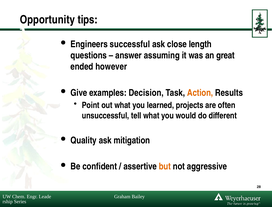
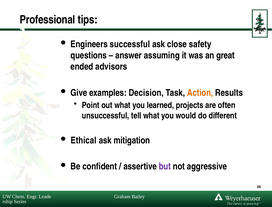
Opportunity: Opportunity -> Professional
length: length -> safety
however: however -> advisors
Quality: Quality -> Ethical
but colour: orange -> purple
